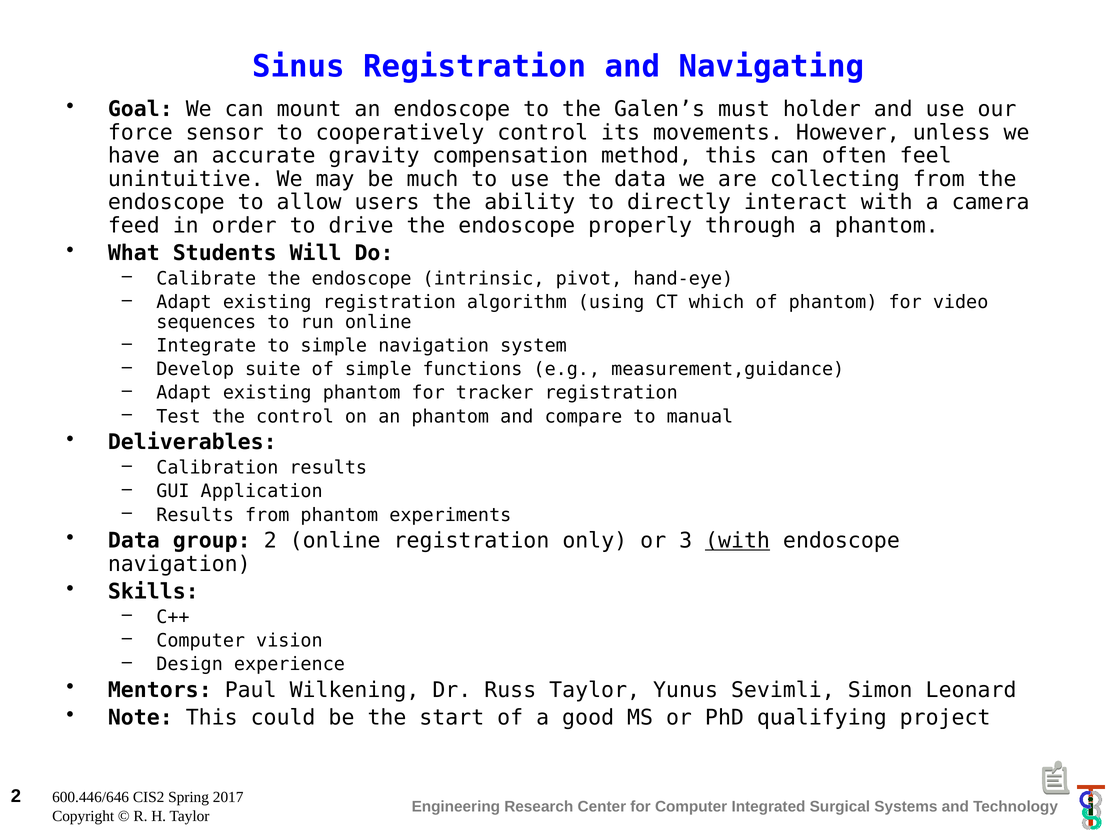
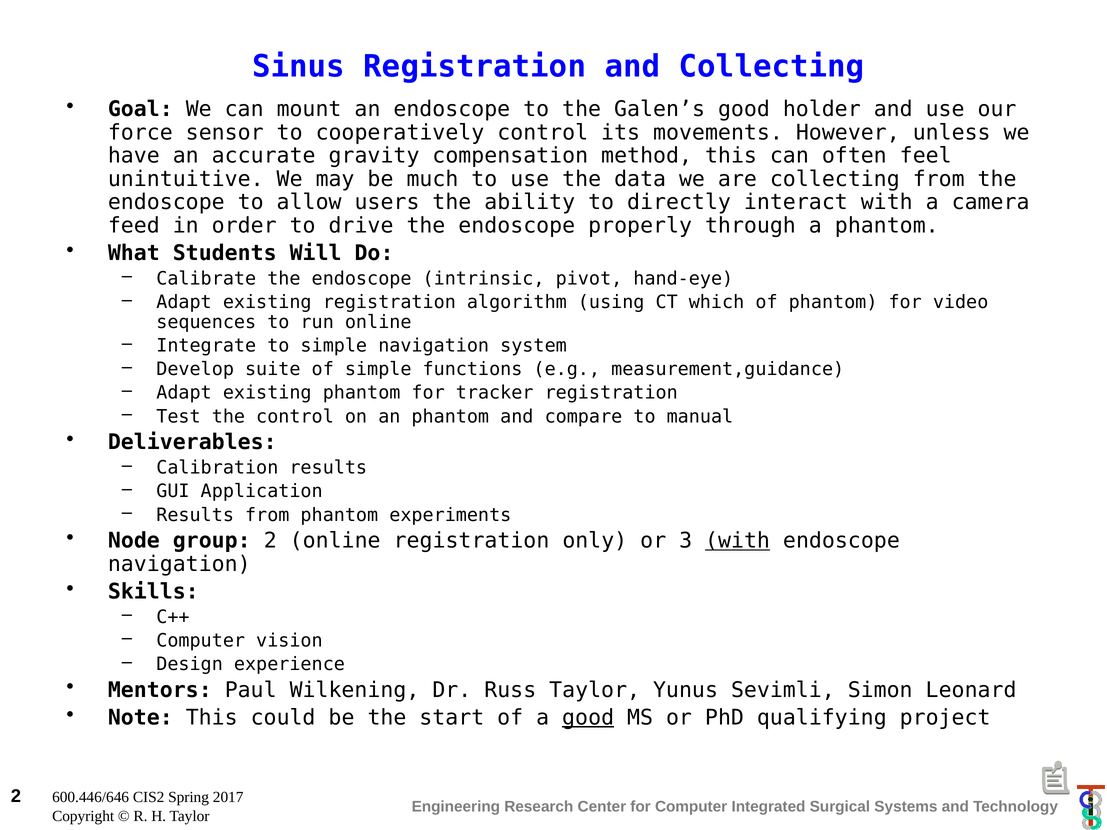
and Navigating: Navigating -> Collecting
Galen’s must: must -> good
Data at (134, 541): Data -> Node
good at (588, 718) underline: none -> present
